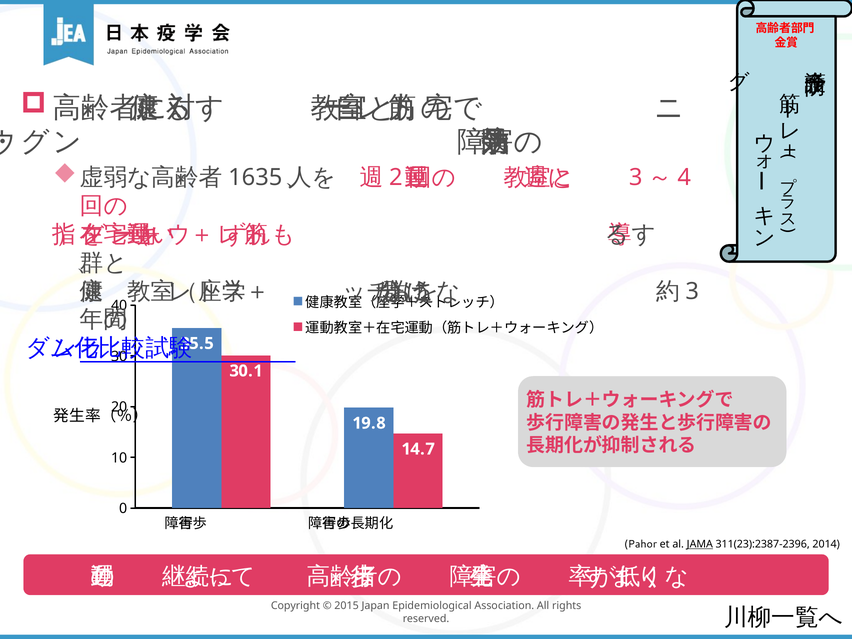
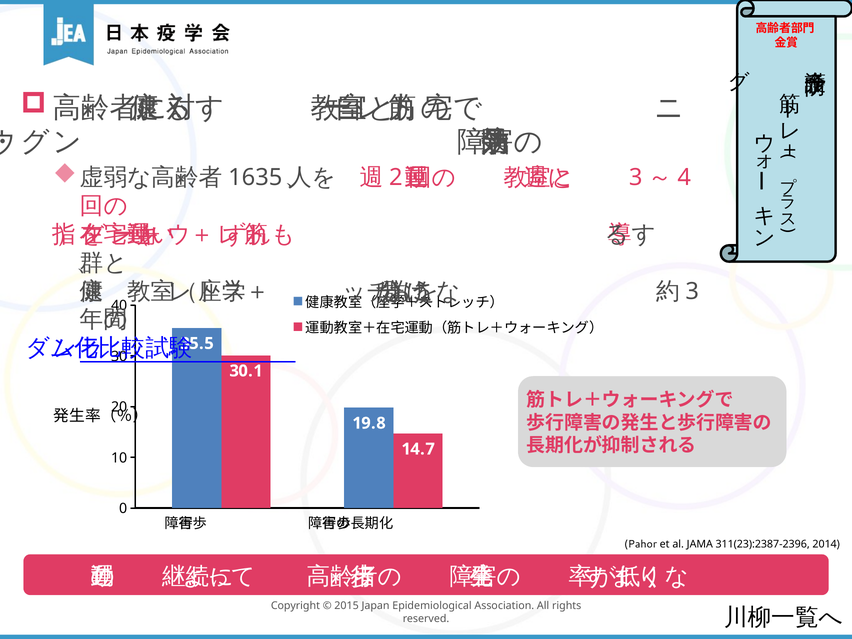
JAMA underline: present -> none
